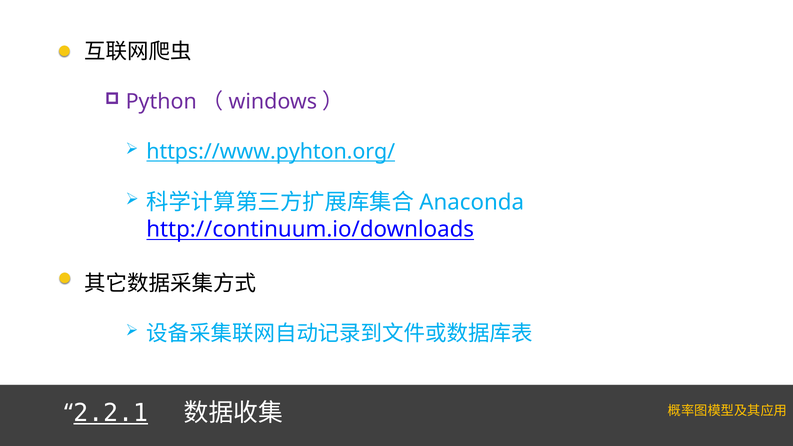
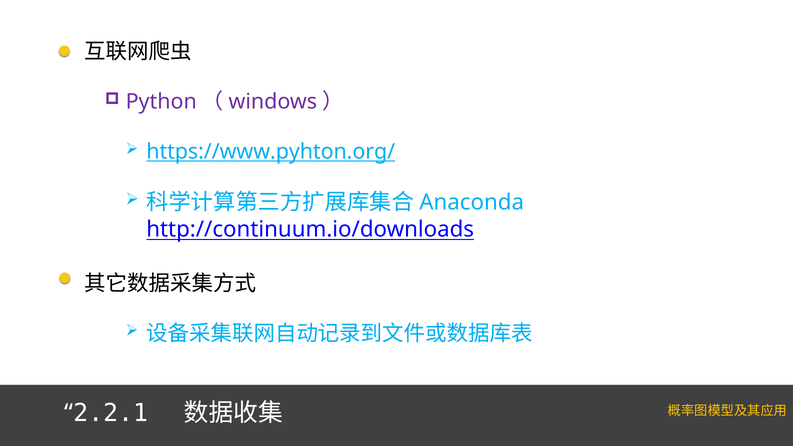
2.2.1 underline: present -> none
